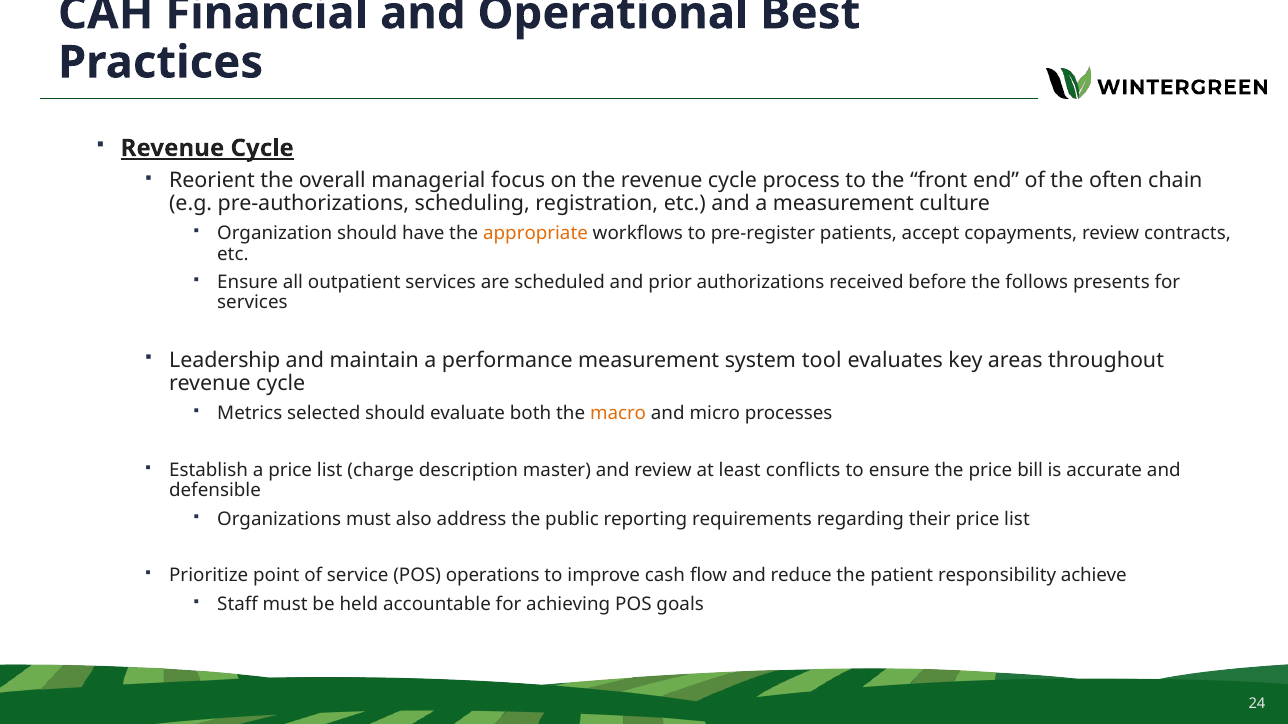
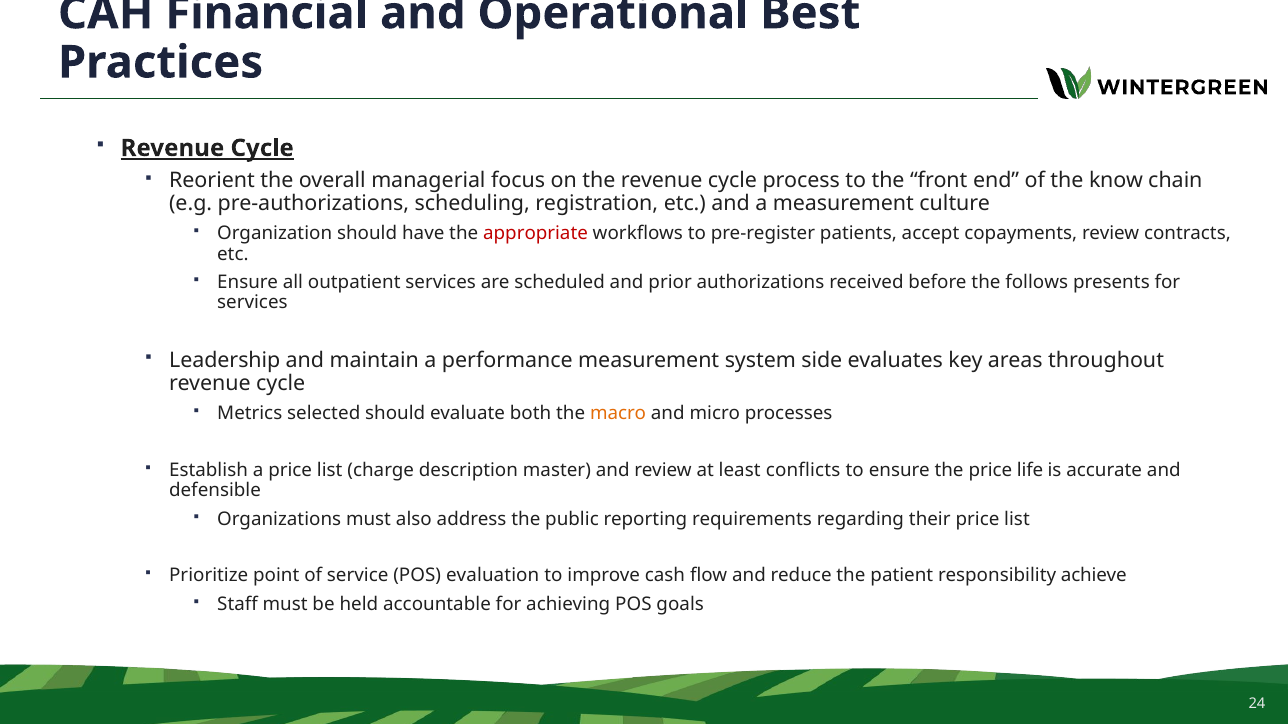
often: often -> know
appropriate colour: orange -> red
tool: tool -> side
bill: bill -> life
operations: operations -> evaluation
